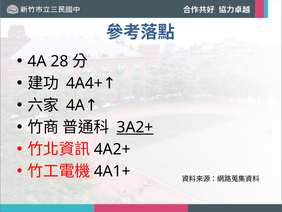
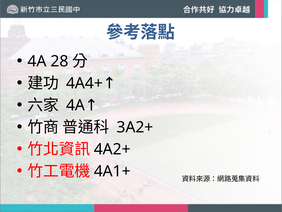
3A2+ underline: present -> none
